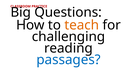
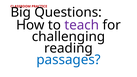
teach colour: orange -> purple
